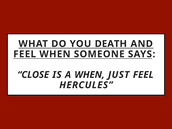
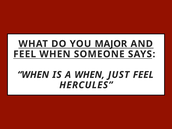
DEATH: DEATH -> MAJOR
CLOSE at (33, 75): CLOSE -> WHEN
